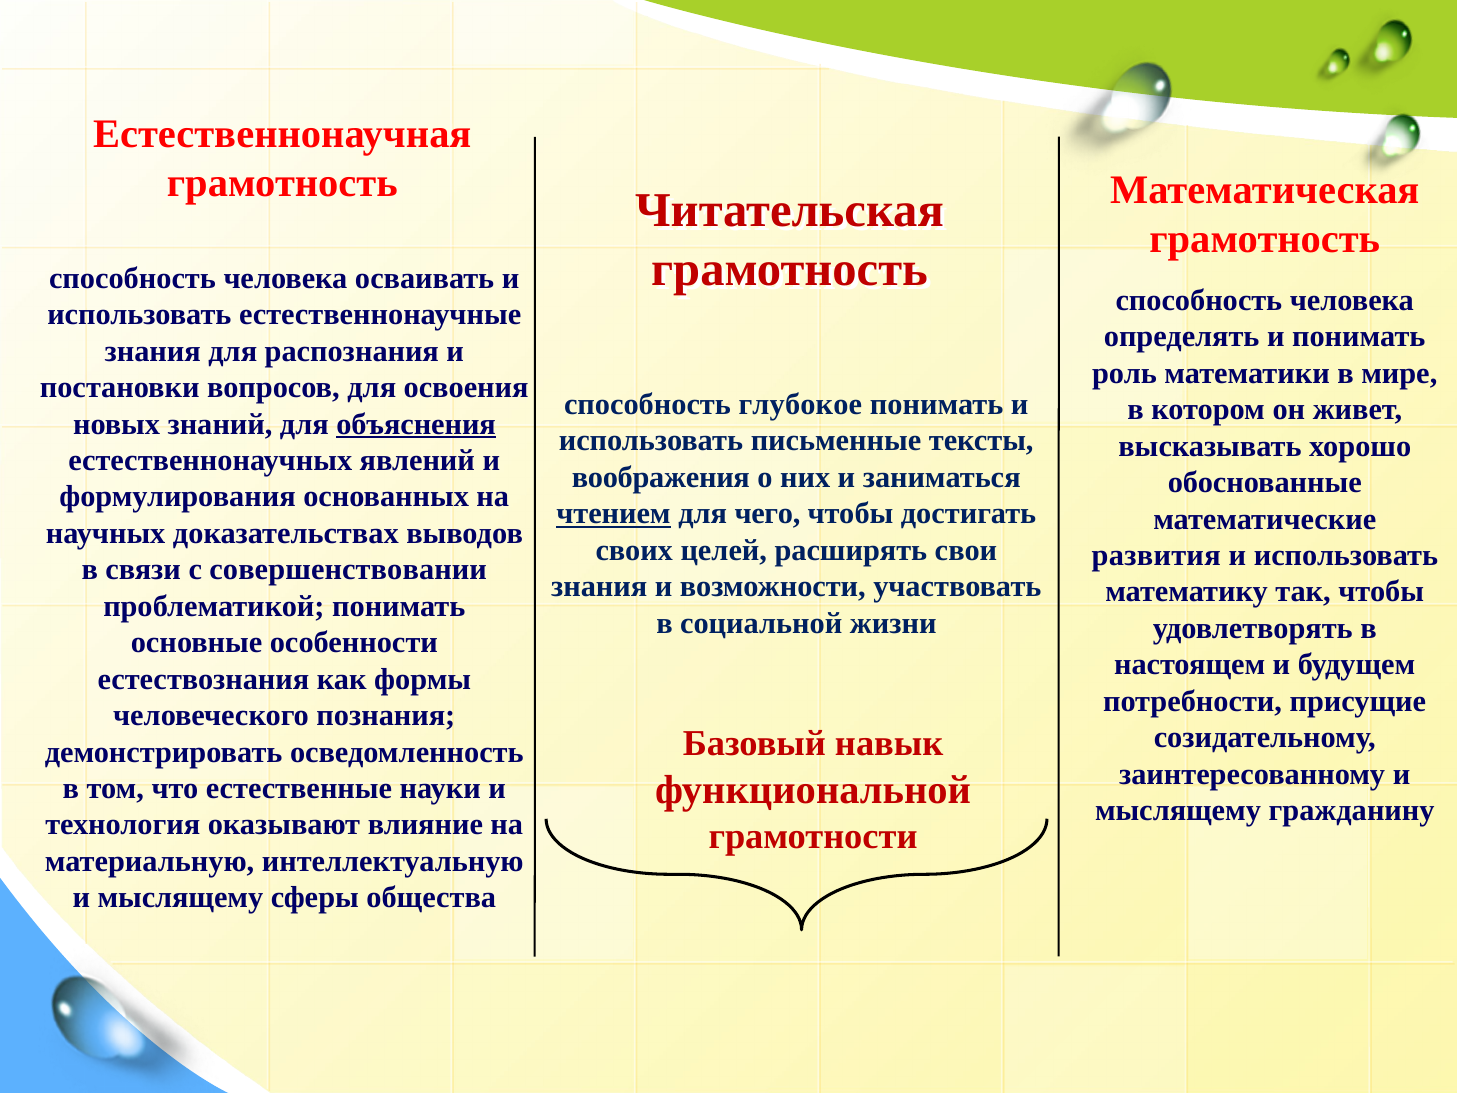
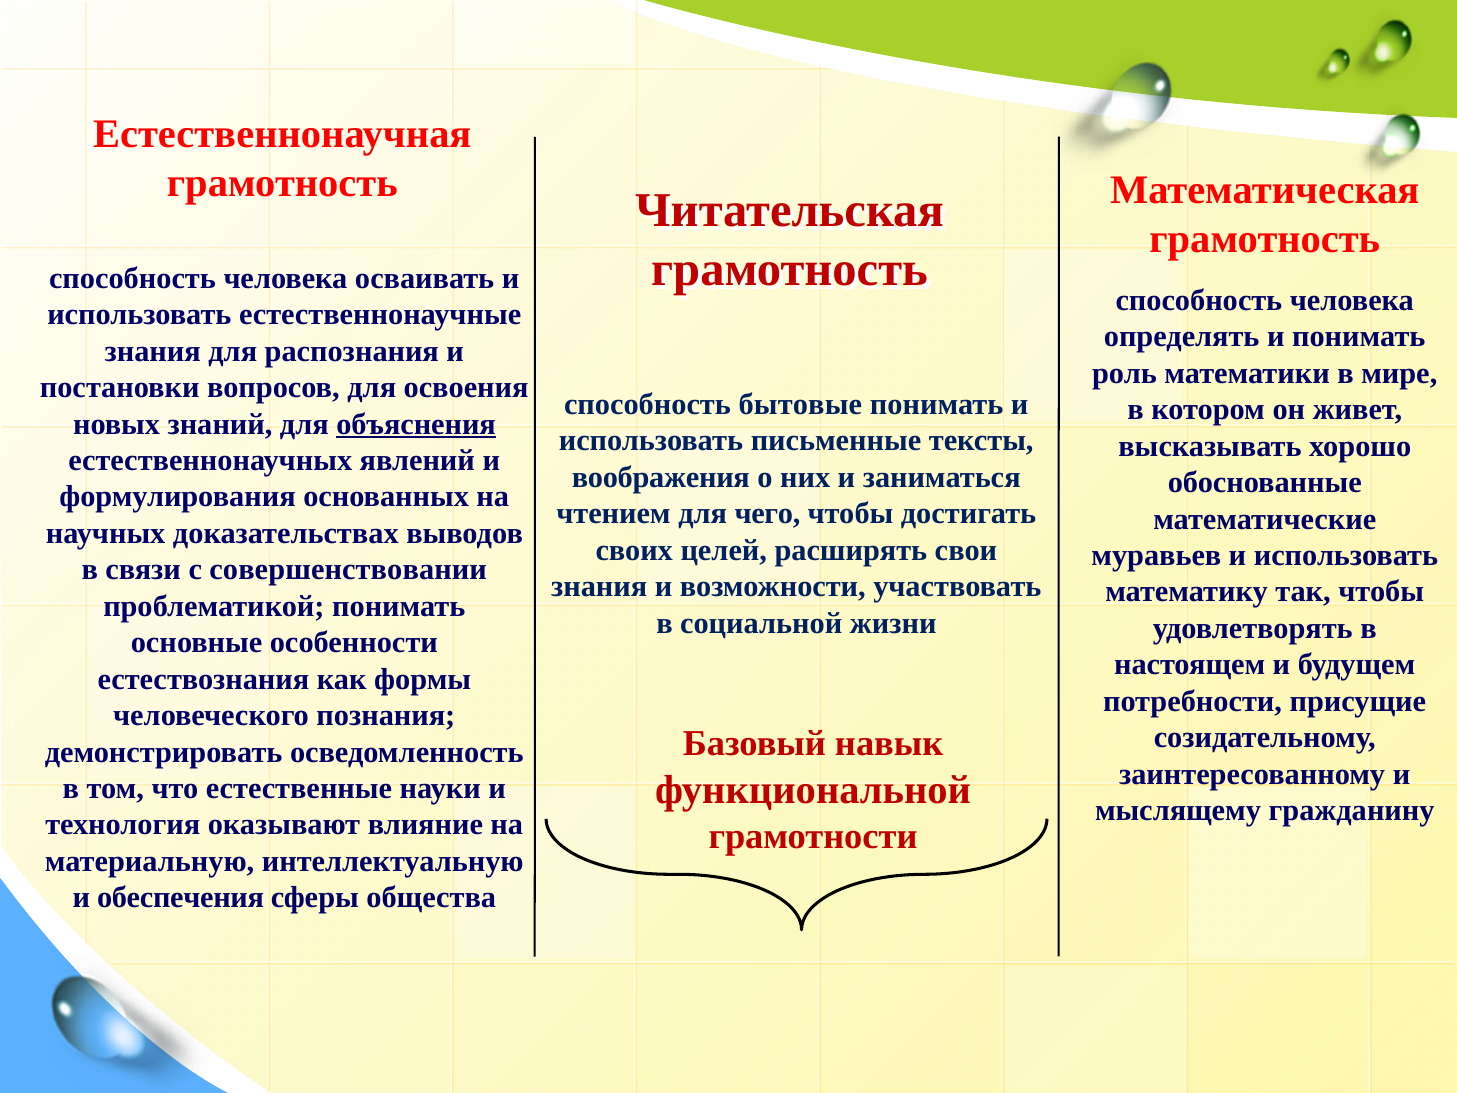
глубокое: глубокое -> бытовые
чтением underline: present -> none
развития: развития -> муравьев
мыслящему at (180, 898): мыслящему -> обеспечения
